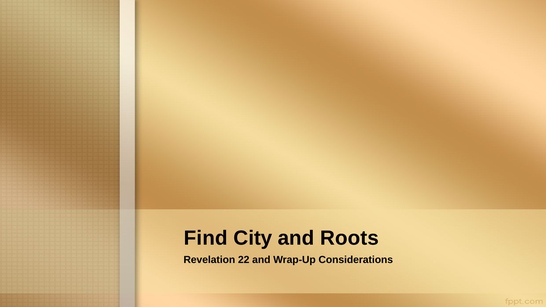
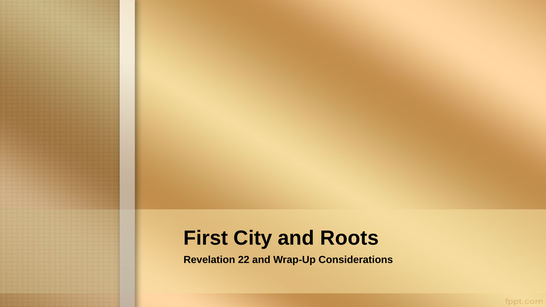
Find: Find -> First
